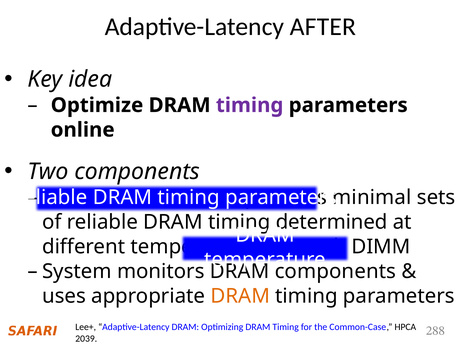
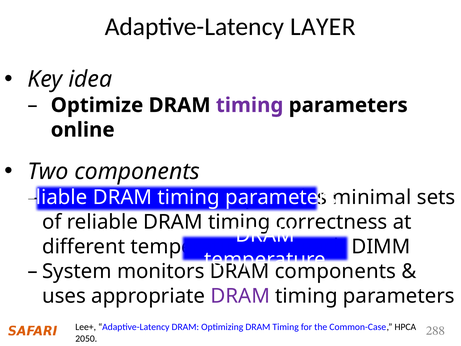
AFTER: AFTER -> LAYER
determined: determined -> correctness
DRAM at (240, 296) colour: orange -> purple
2039: 2039 -> 2050
